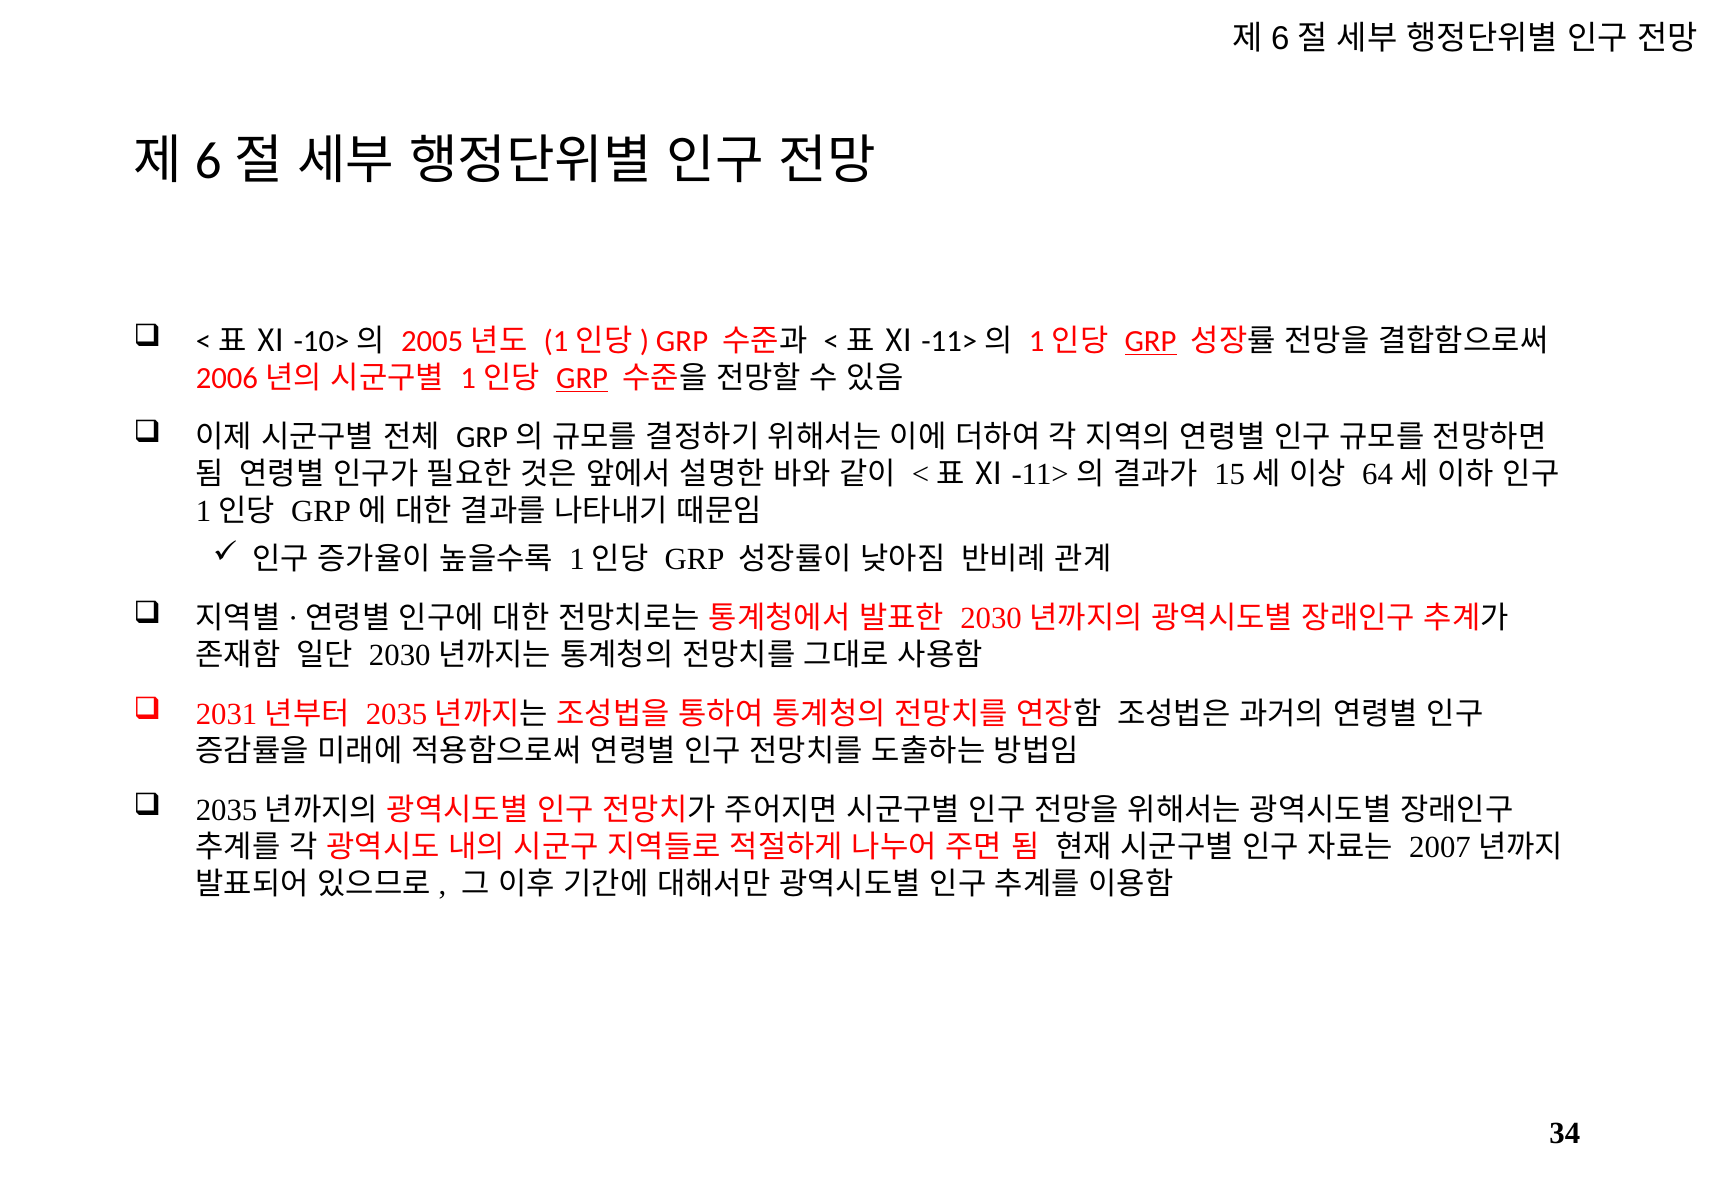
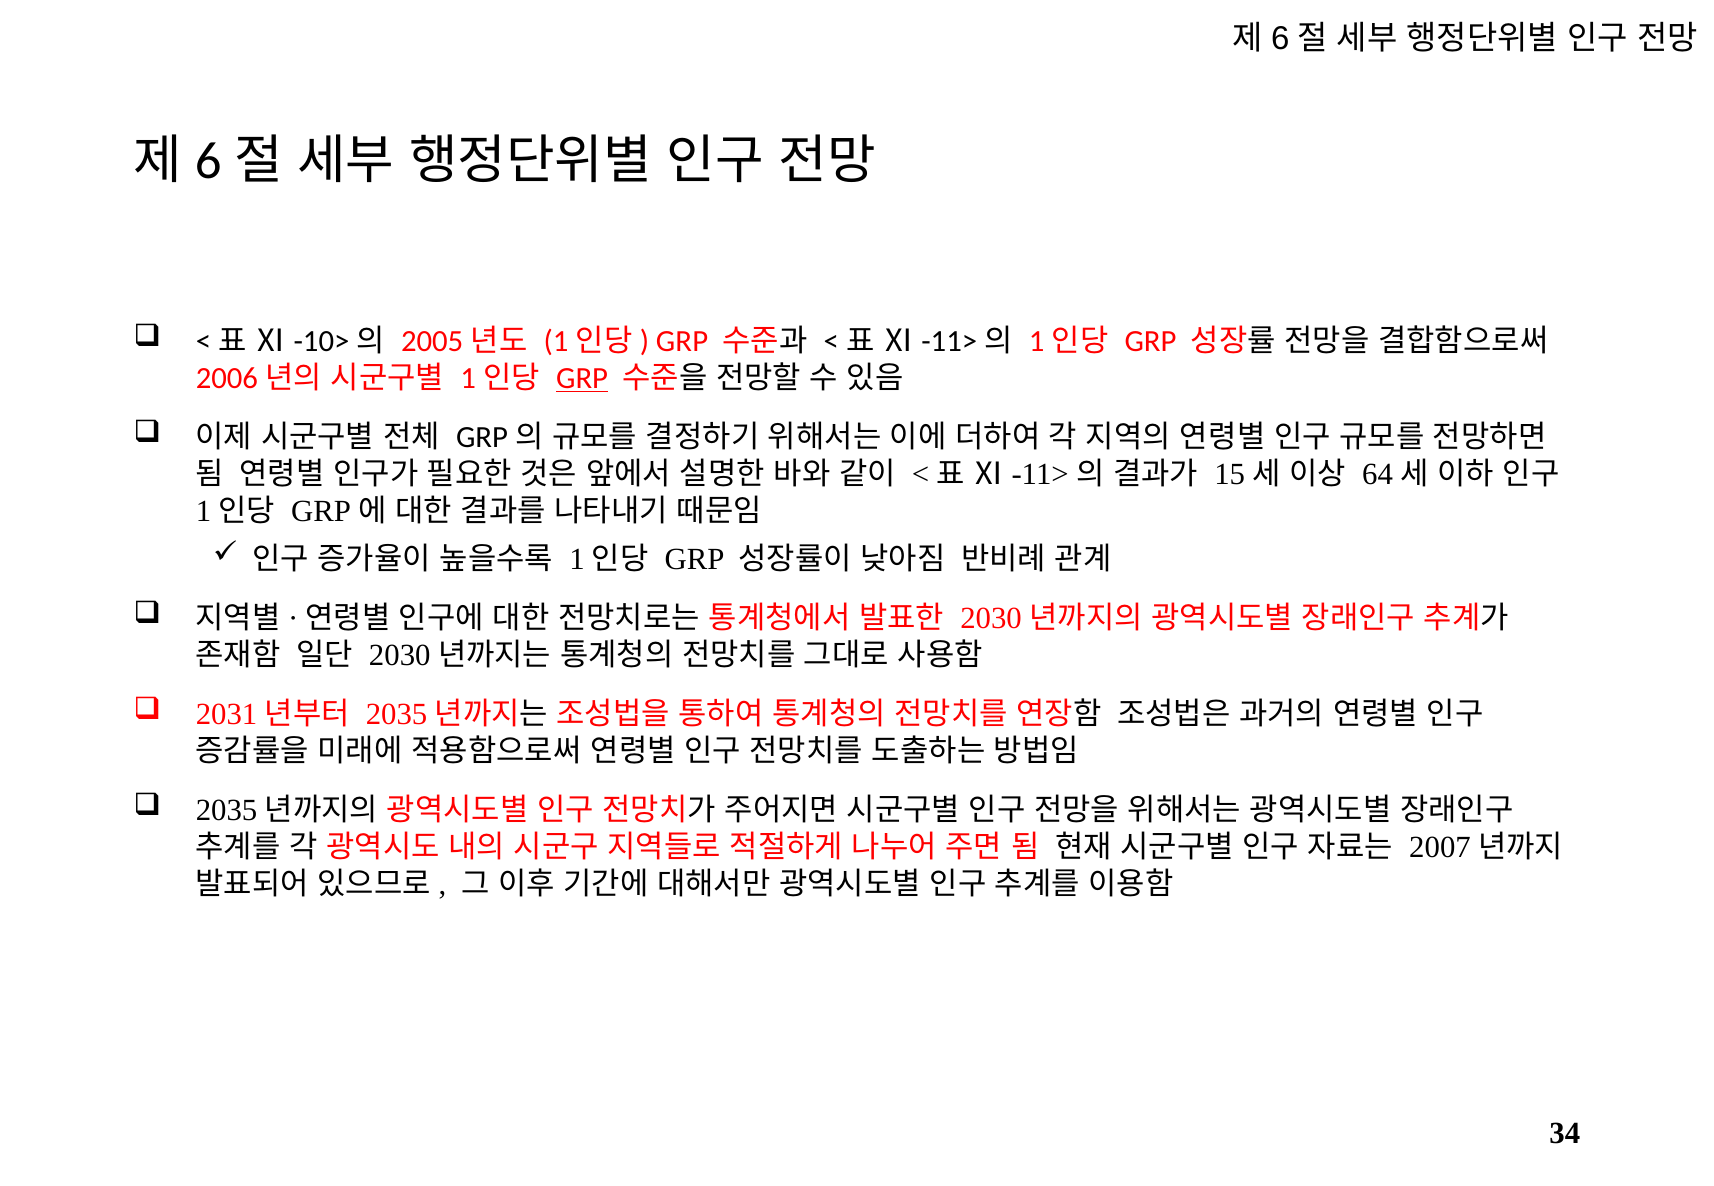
GRP at (1151, 341) underline: present -> none
